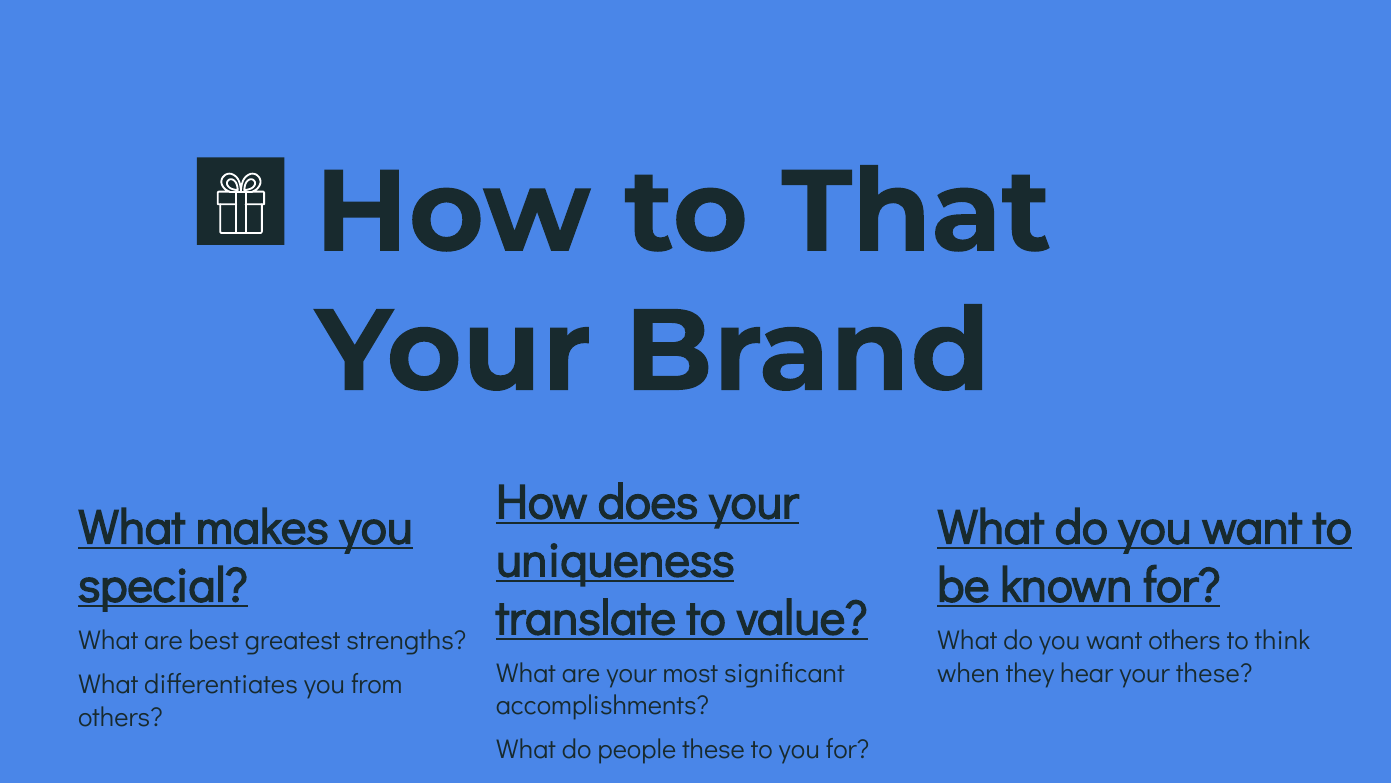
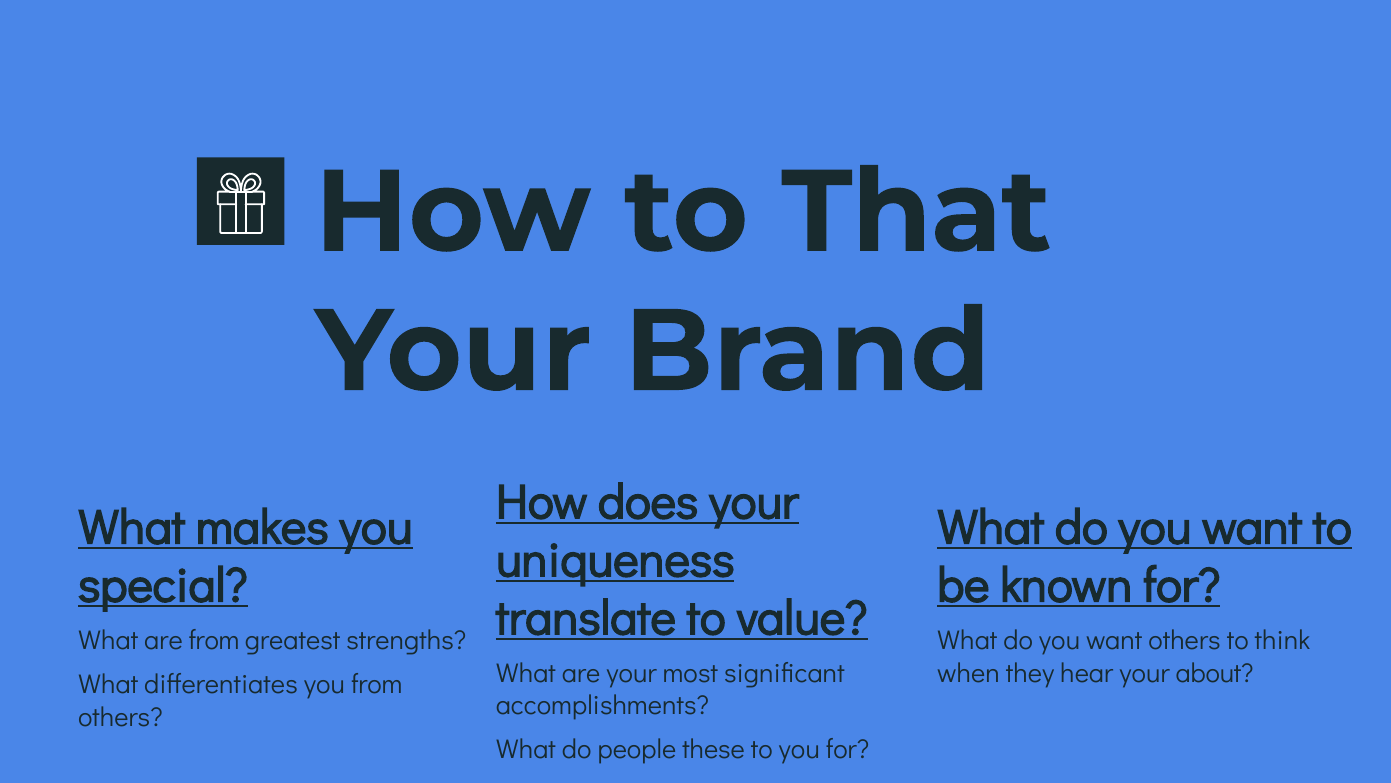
are best: best -> from
your these: these -> about
